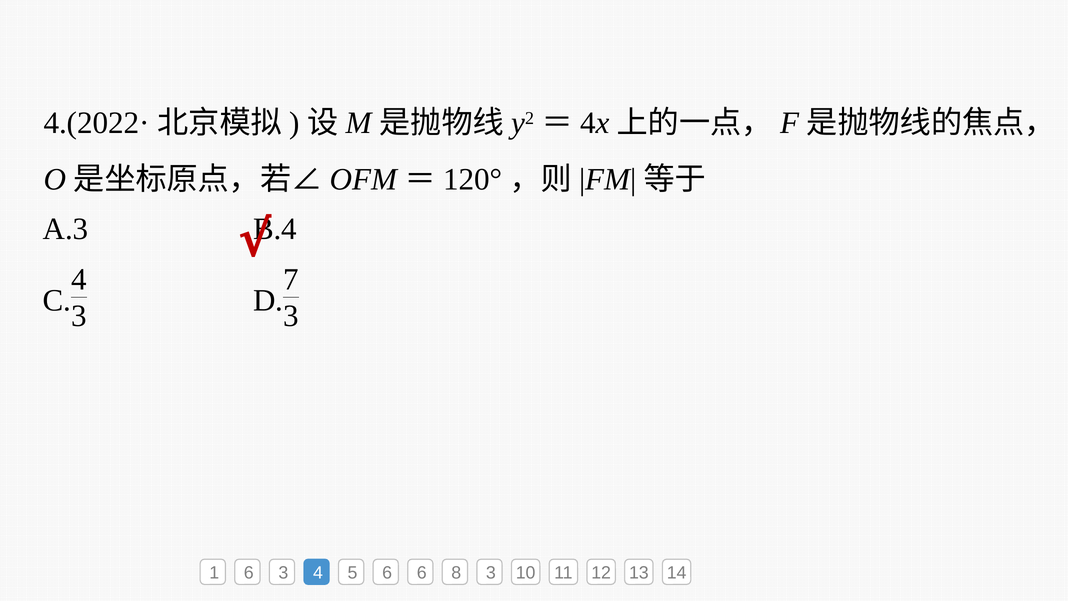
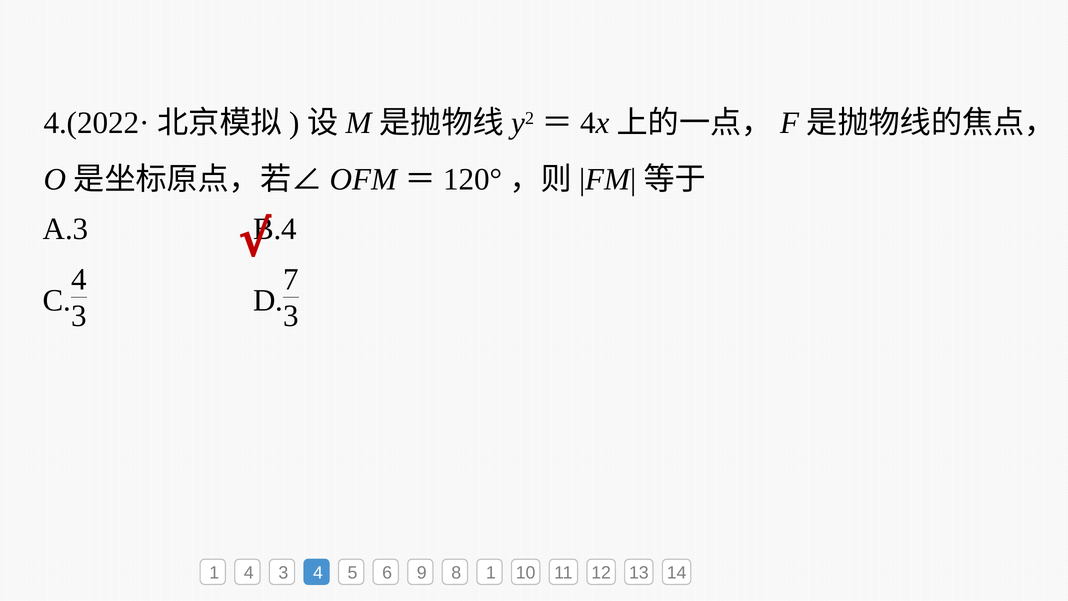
1 6: 6 -> 4
6 6: 6 -> 9
8 3: 3 -> 1
